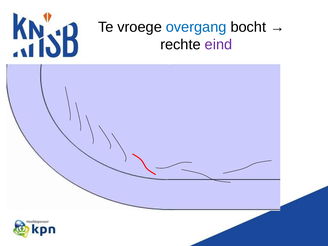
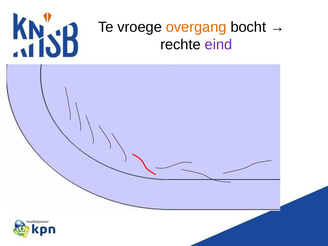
overgang colour: blue -> orange
